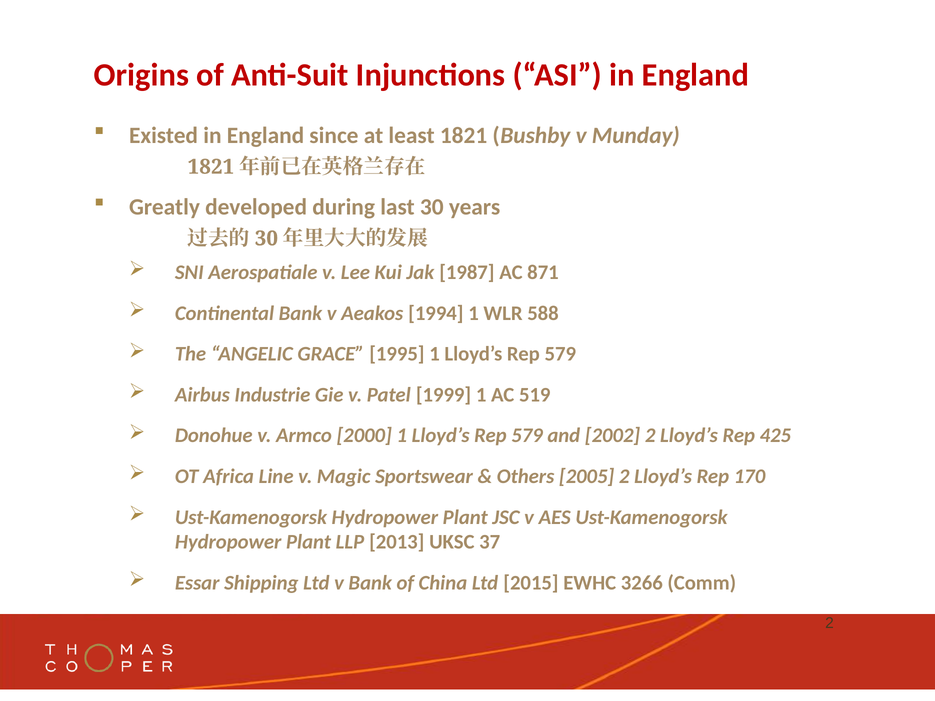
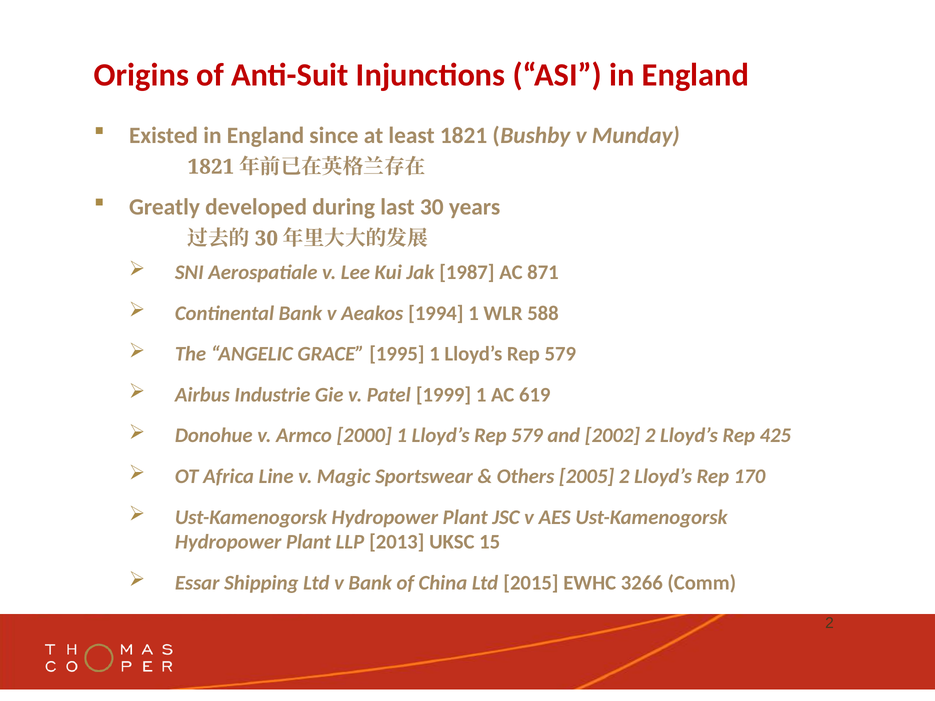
519: 519 -> 619
37: 37 -> 15
